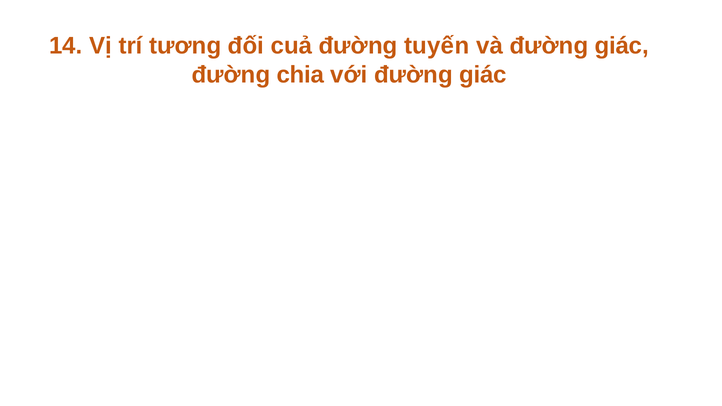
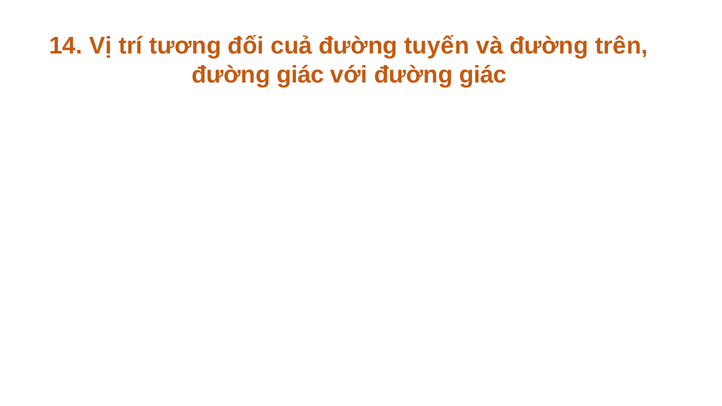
và đường giác: giác -> trên
chia at (300, 75): chia -> giác
